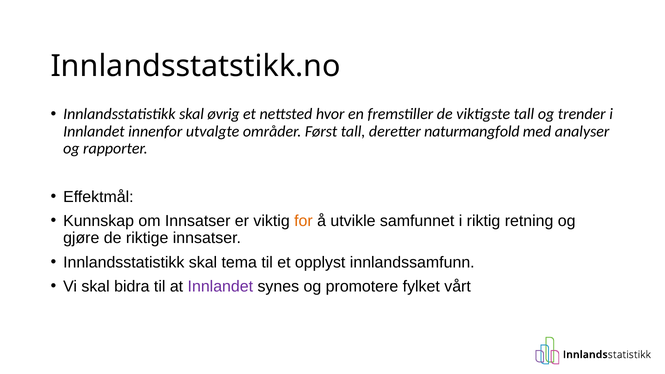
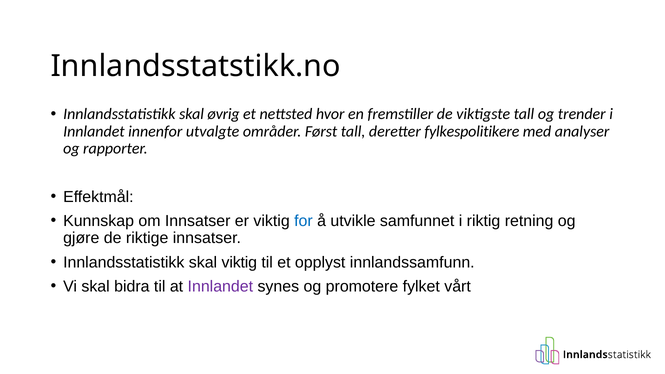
naturmangfold: naturmangfold -> fylkespolitikere
for colour: orange -> blue
skal tema: tema -> viktig
